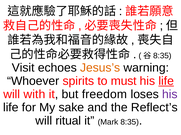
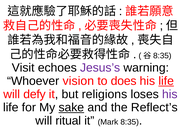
Jesus’s colour: orange -> purple
spirits: spirits -> vision
must: must -> does
with: with -> defy
freedom: freedom -> religions
sake underline: none -> present
